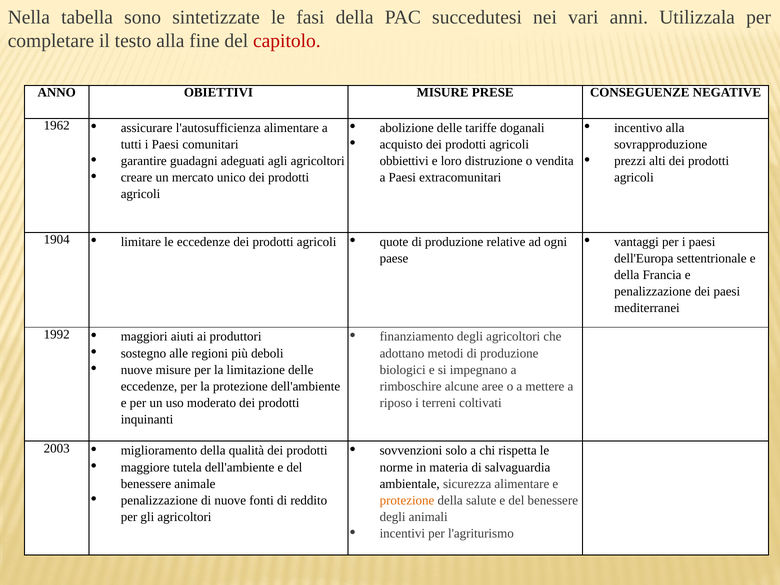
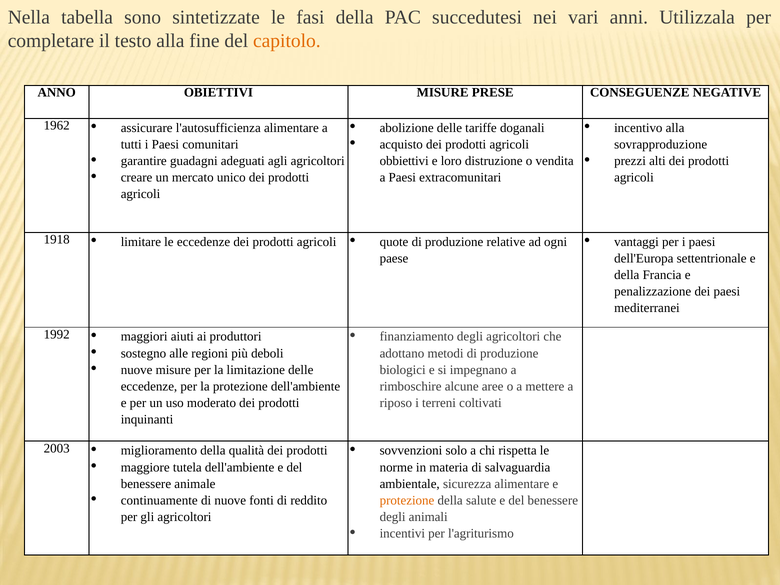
capitolo colour: red -> orange
1904: 1904 -> 1918
penalizzazione at (159, 500): penalizzazione -> continuamente
